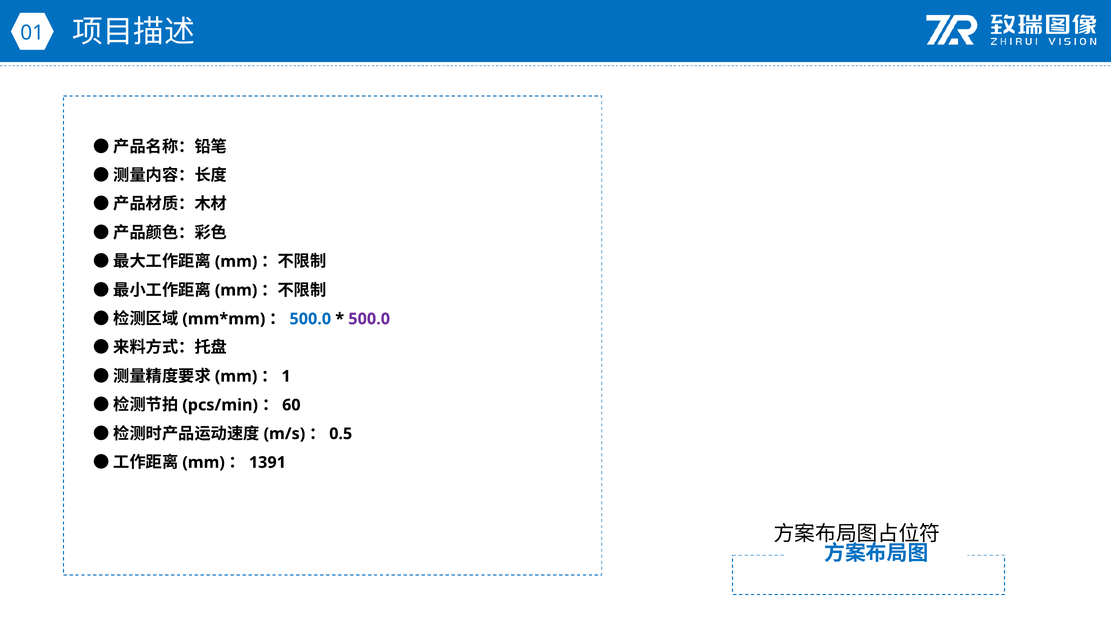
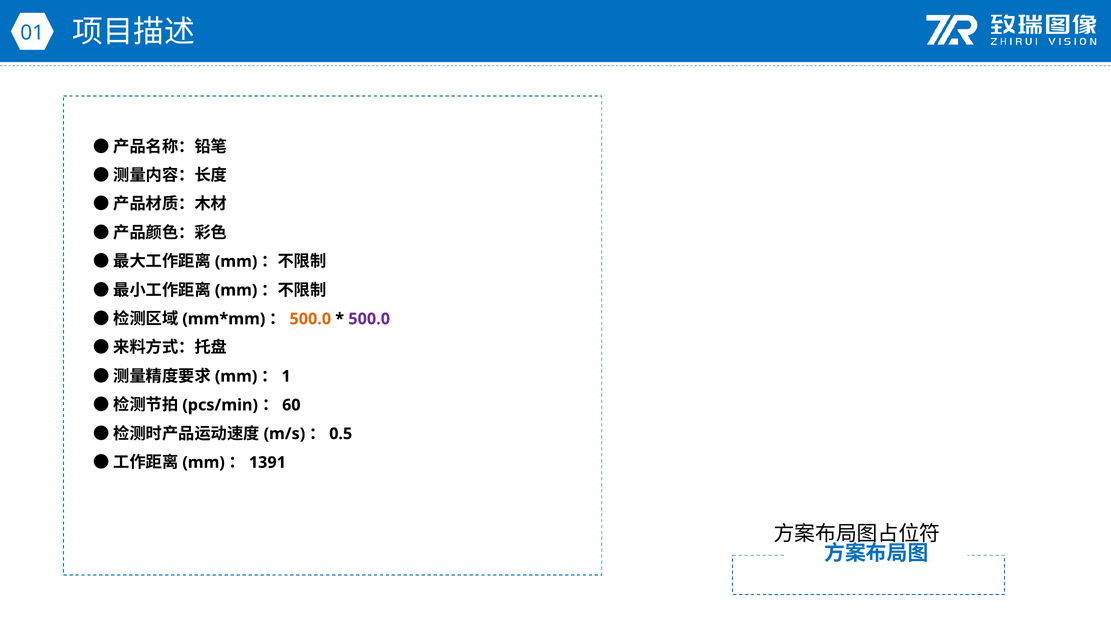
500.0 at (310, 319) colour: blue -> orange
